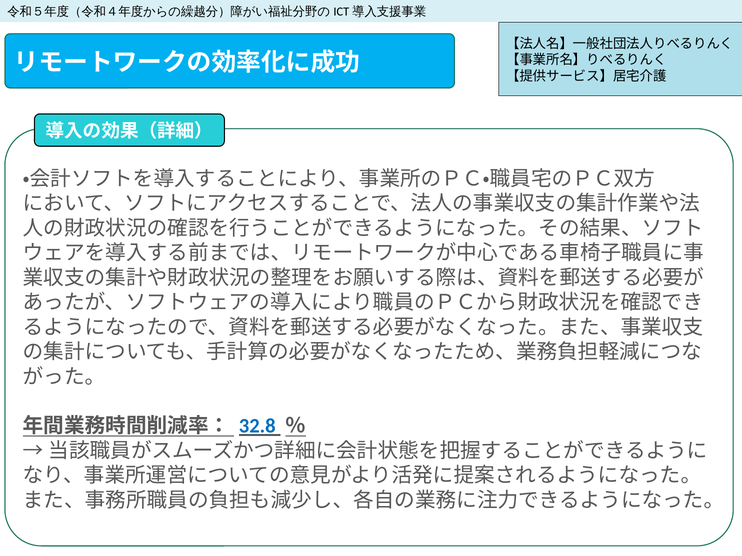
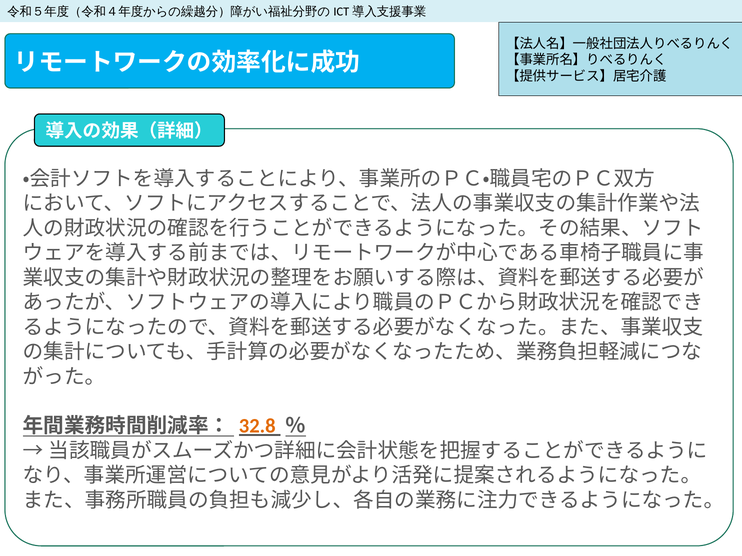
32.8 colour: blue -> orange
